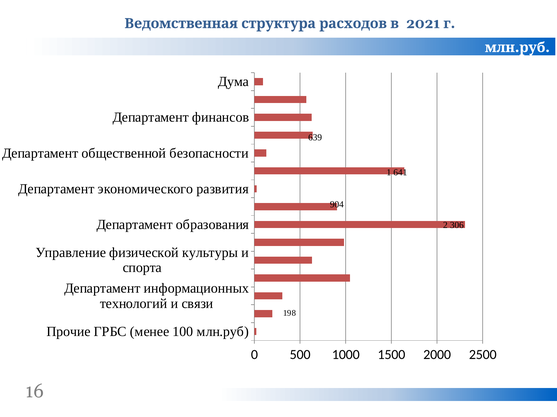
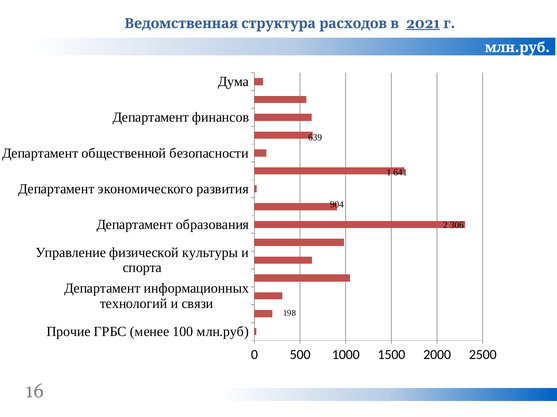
2021 underline: none -> present
